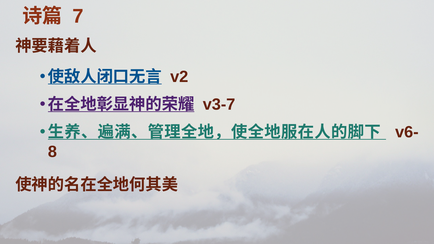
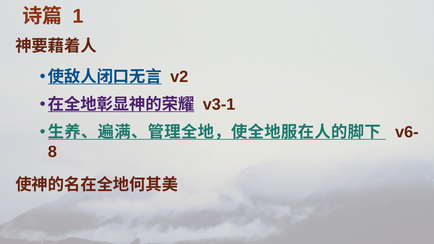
7: 7 -> 1
v3-7: v3-7 -> v3-1
